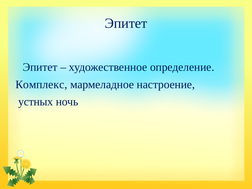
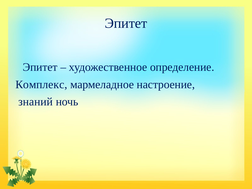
устных: устных -> знаний
